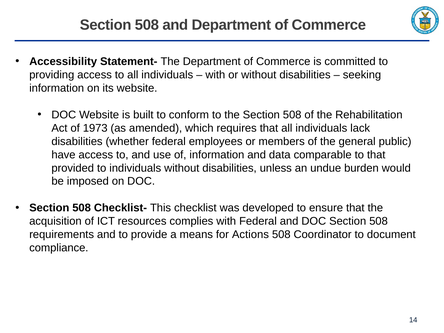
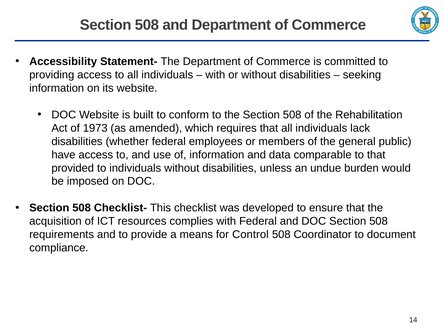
Actions: Actions -> Control
